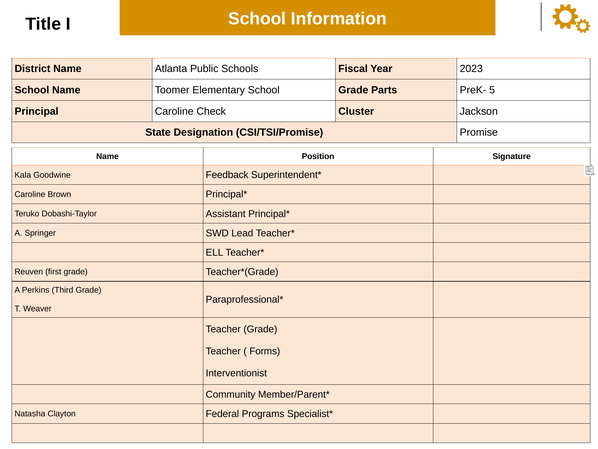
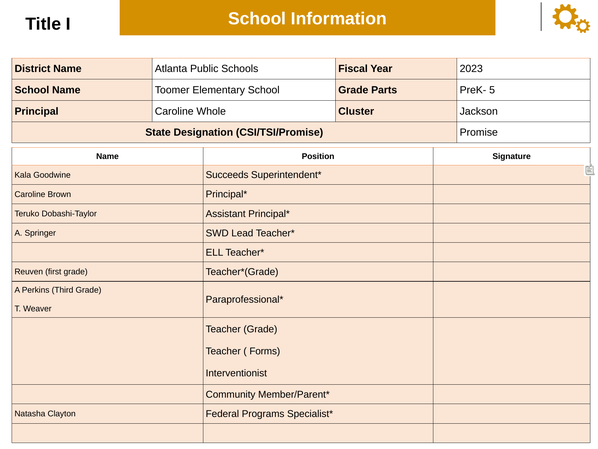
Check: Check -> Whole
Feedback: Feedback -> Succeeds
